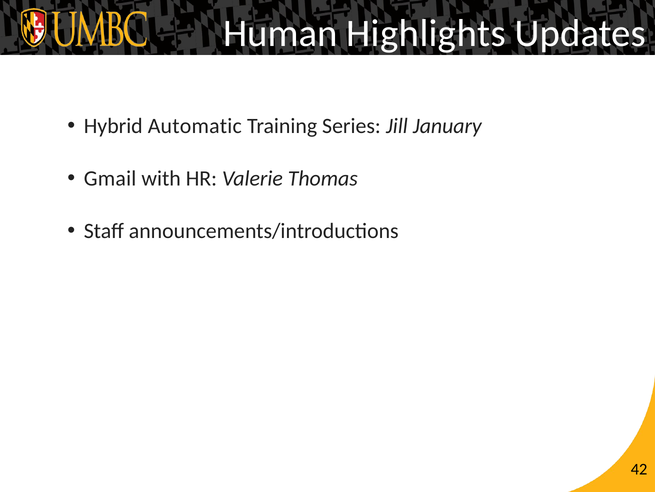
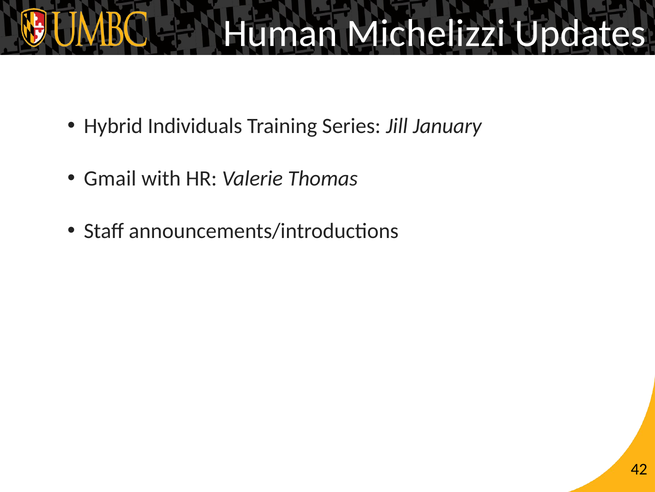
Highlights: Highlights -> Michelizzi
Automatic: Automatic -> Individuals
